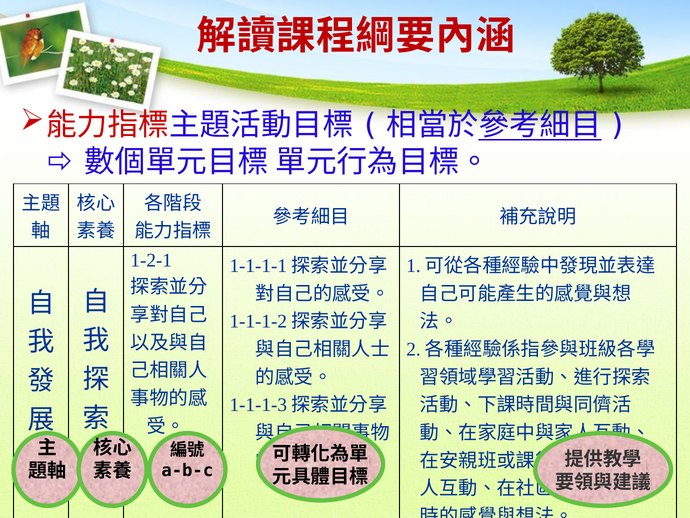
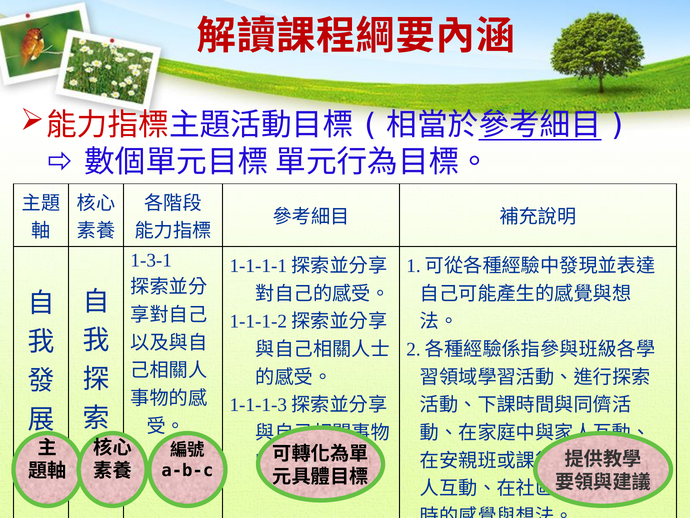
1-2-1: 1-2-1 -> 1-3-1
